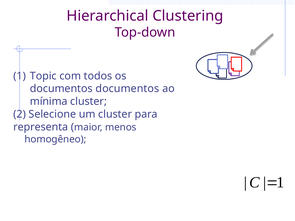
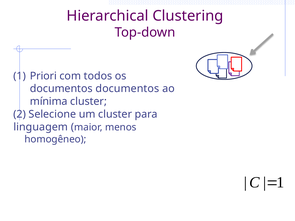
Topic: Topic -> Priori
representa: representa -> linguagem
